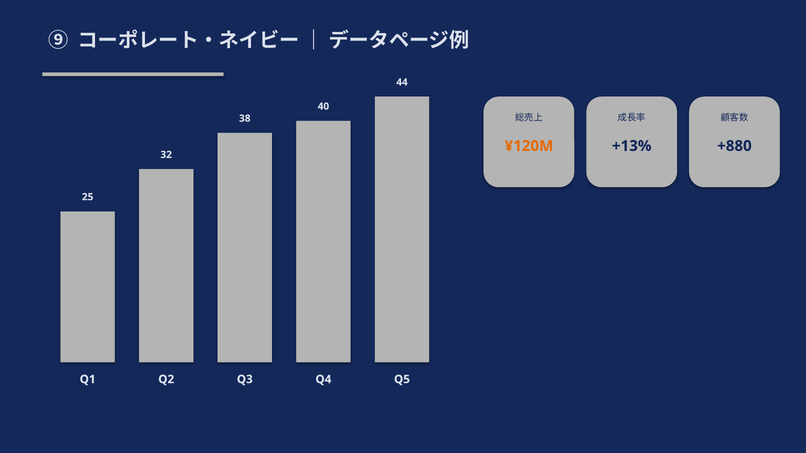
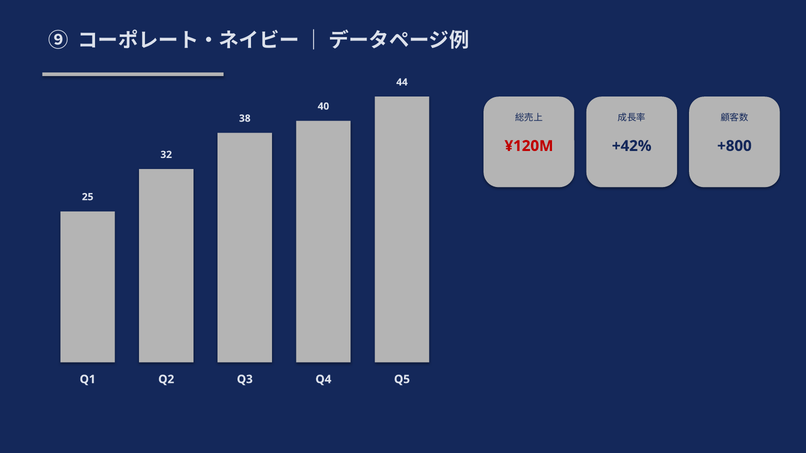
¥120M colour: orange -> red
+13%: +13% -> +42%
+880: +880 -> +800
